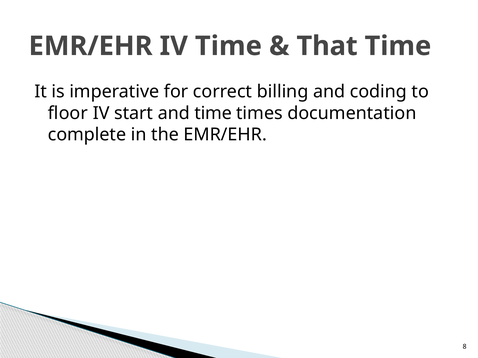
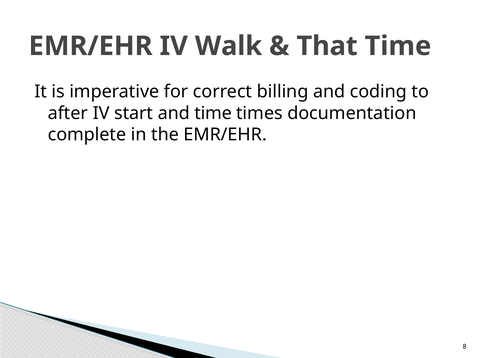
IV Time: Time -> Walk
floor: floor -> after
